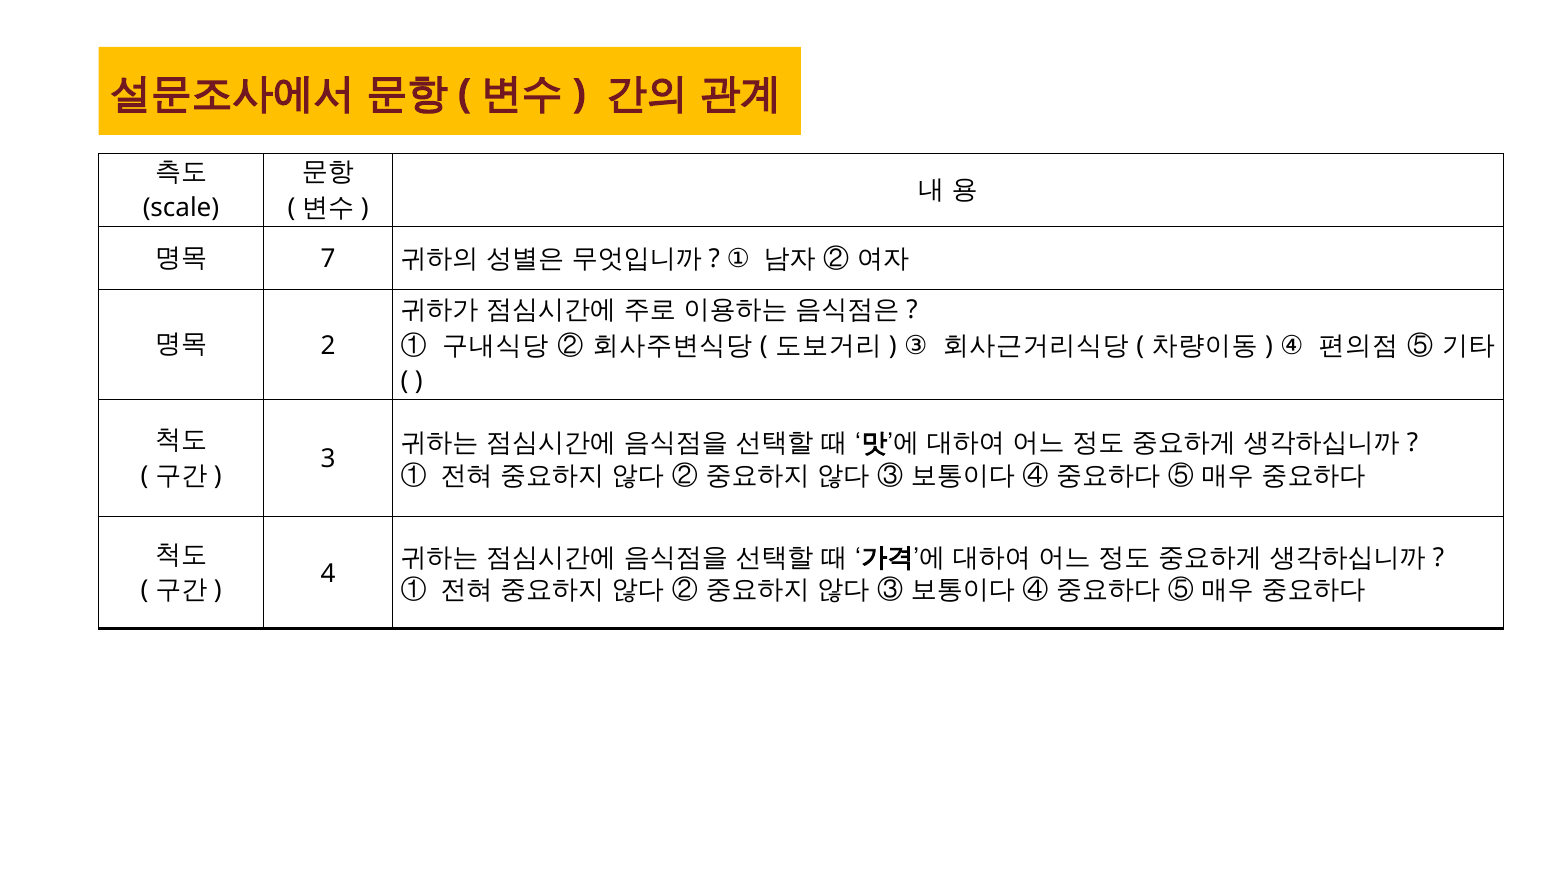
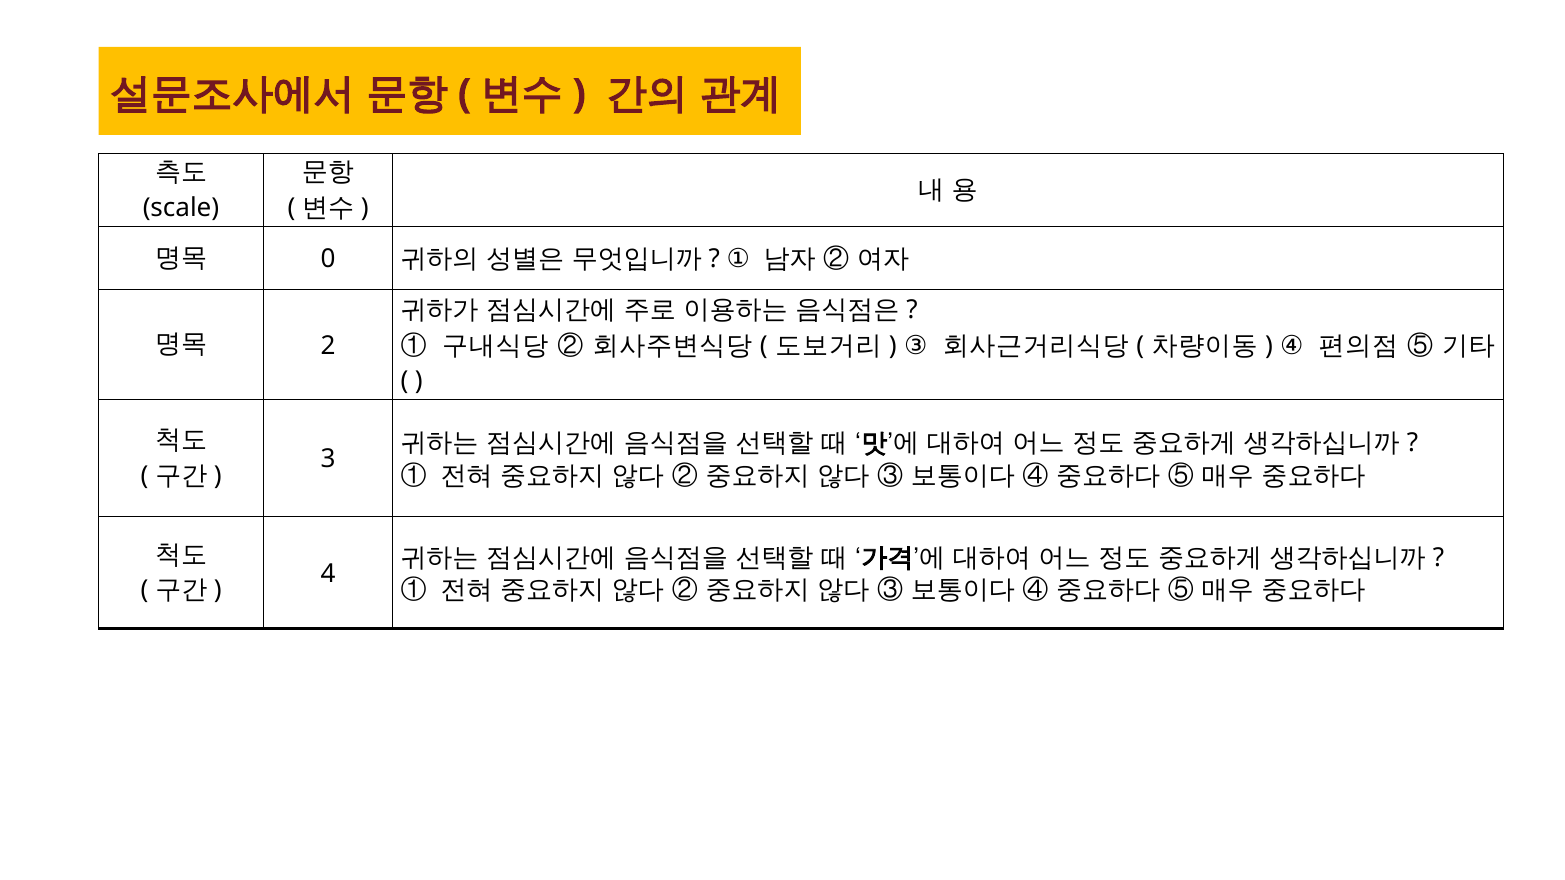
7: 7 -> 0
